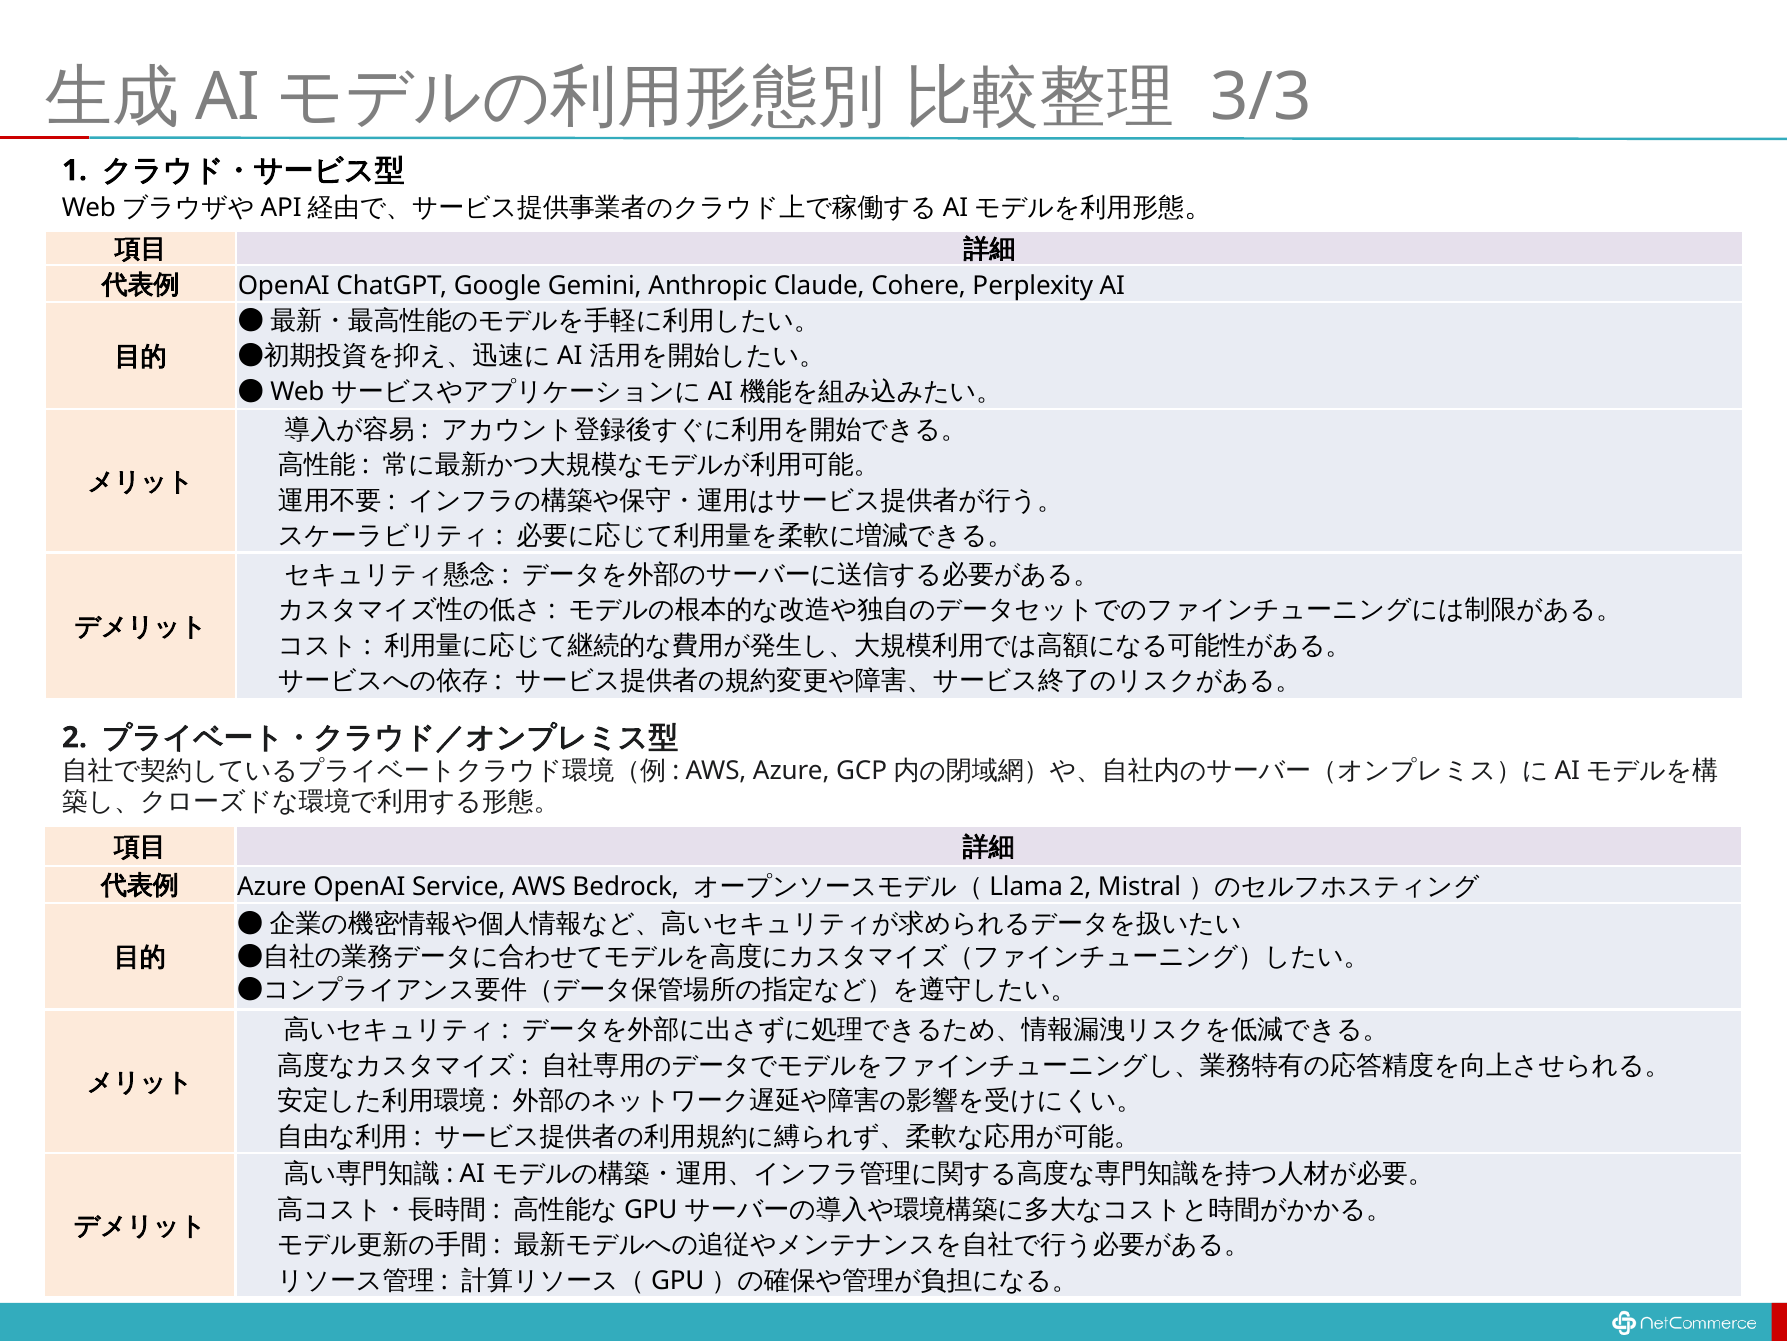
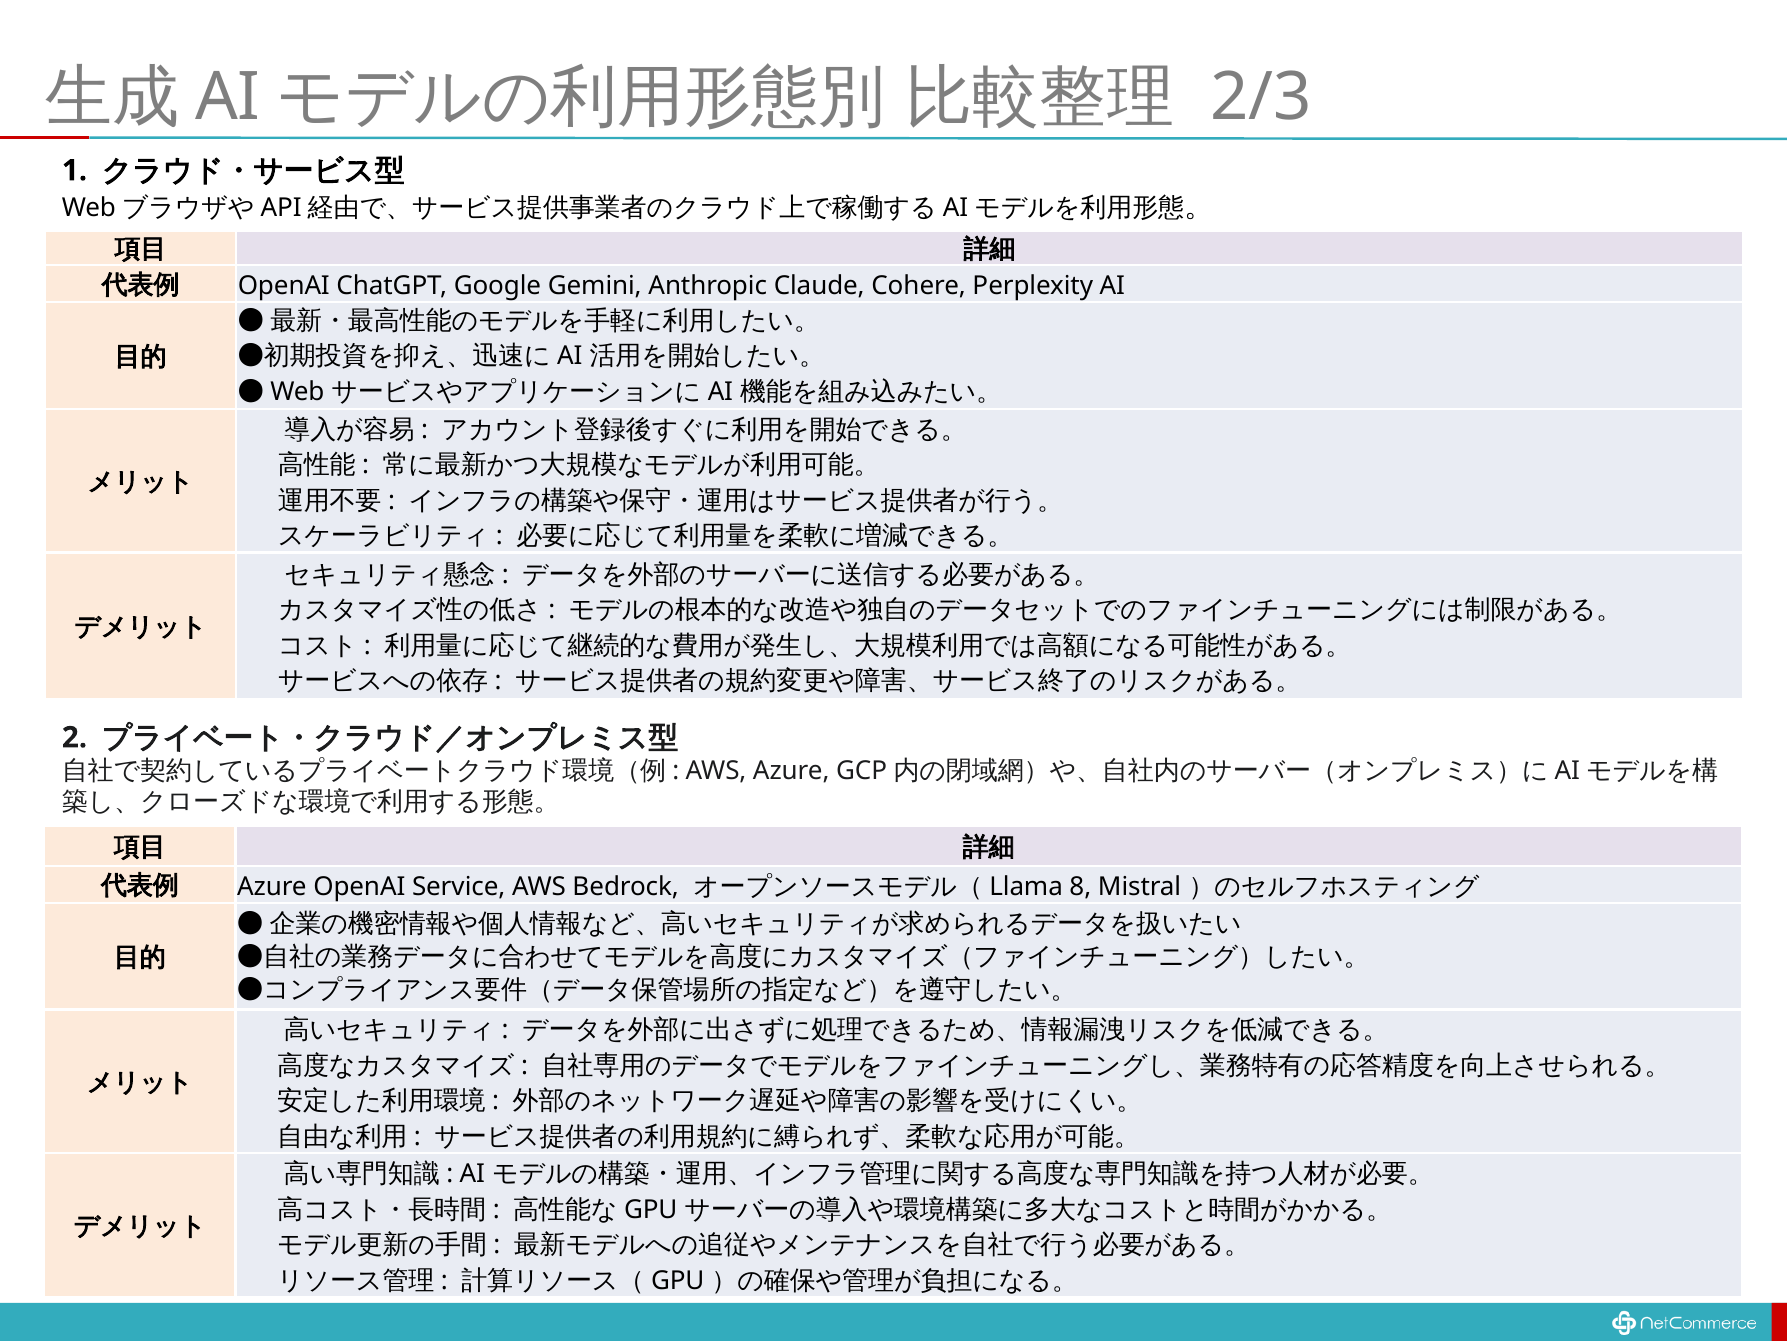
3/3: 3/3 -> 2/3
2 at (1080, 886): 2 -> 8
